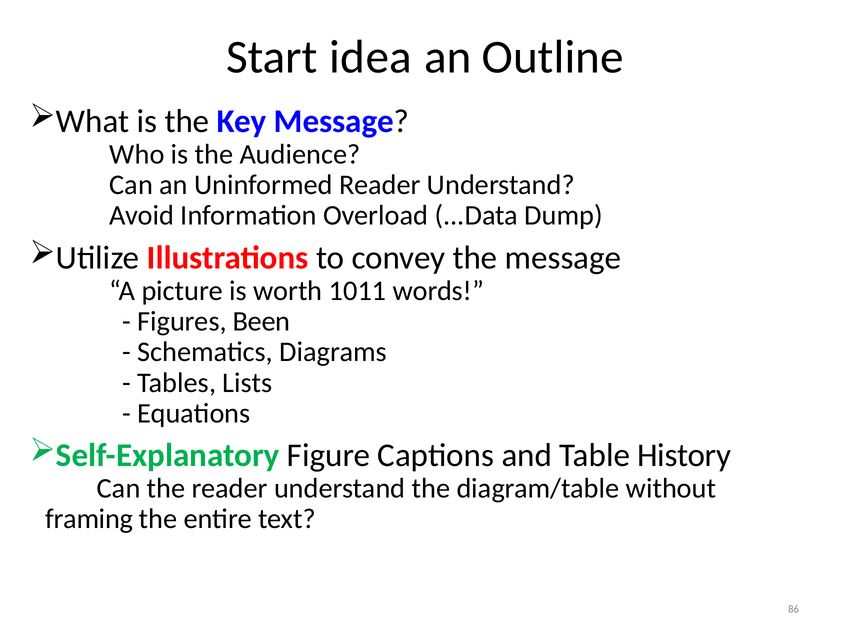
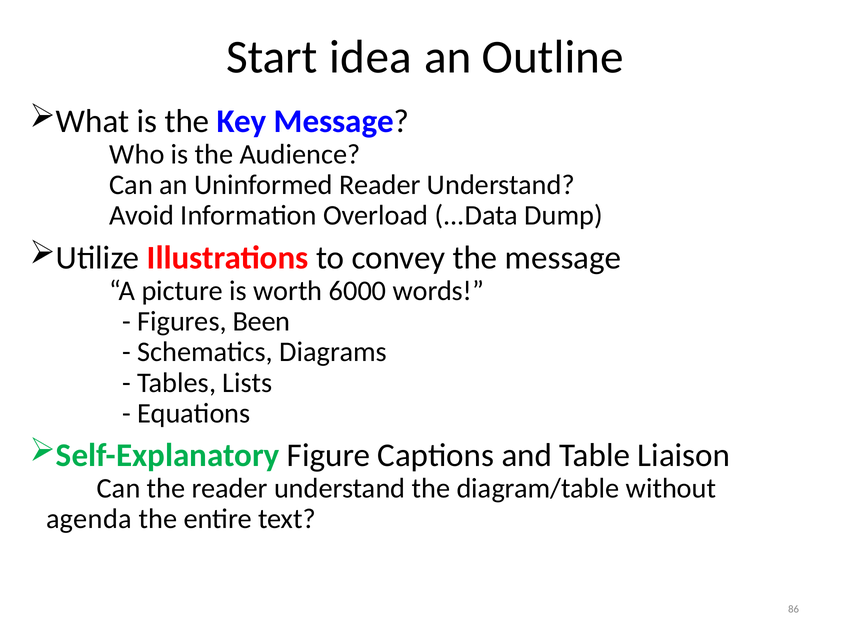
1011: 1011 -> 6000
History: History -> Liaison
framing: framing -> agenda
